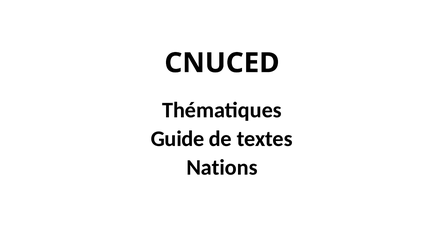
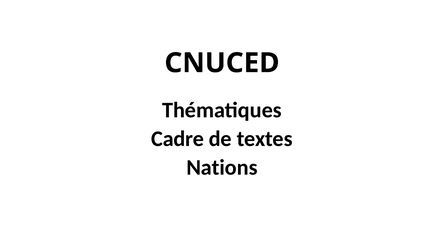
Guide: Guide -> Cadre
